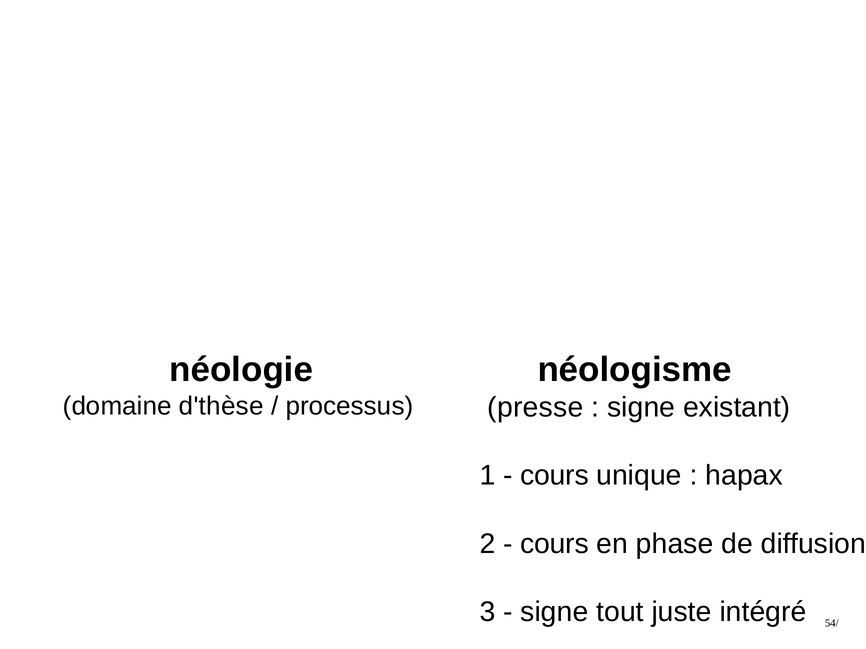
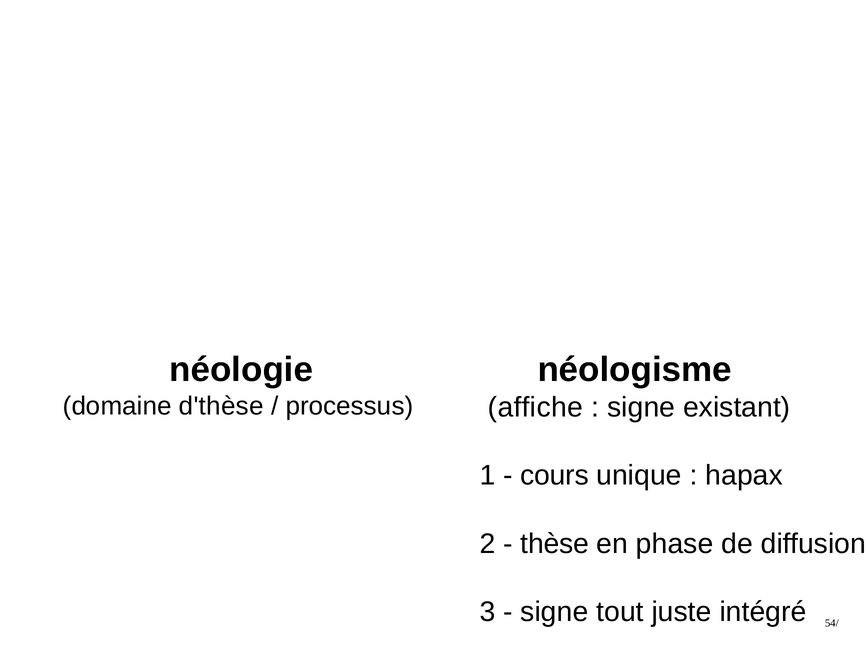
presse: presse -> affiche
cours at (555, 544): cours -> thèse
